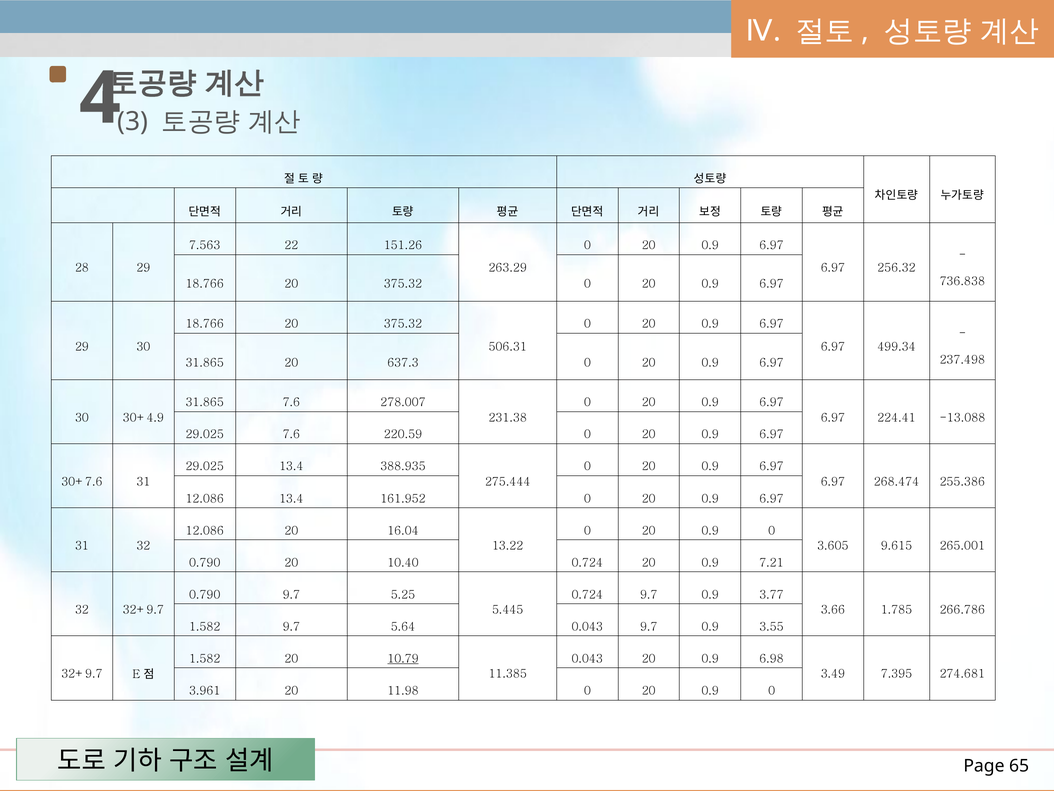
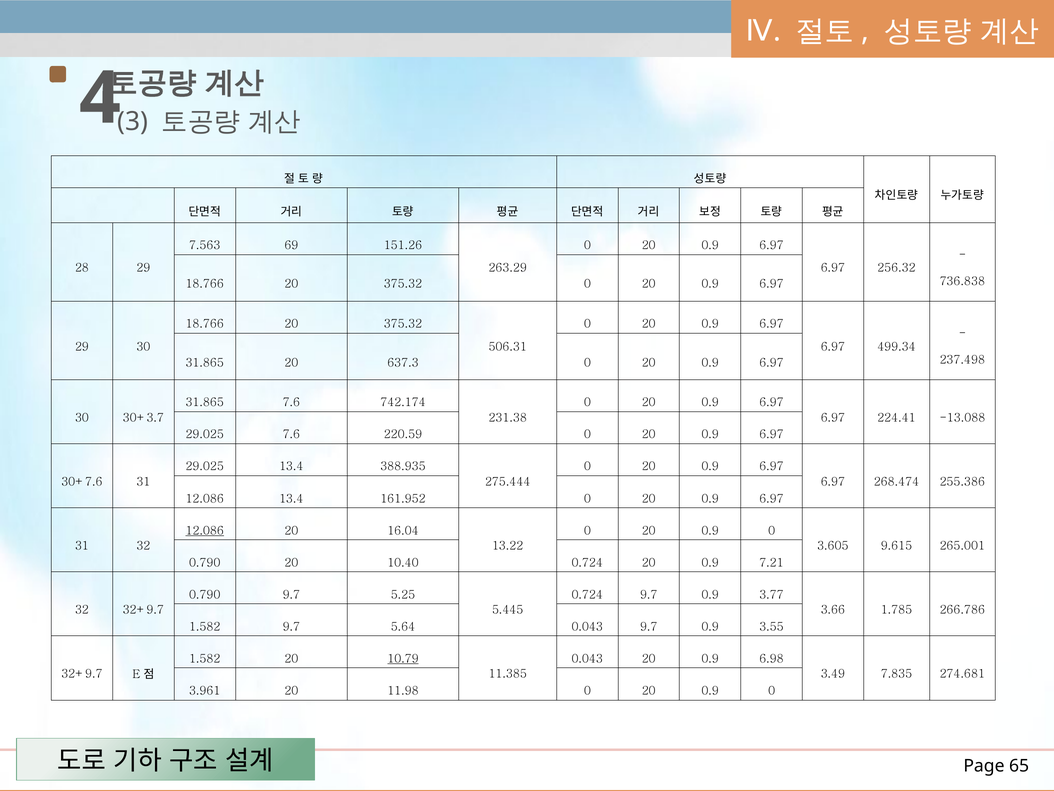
22: 22 -> 69
278.007: 278.007 -> 742.174
30+4.9: 30+4.9 -> 30+3.7
12.086 at (205, 530) underline: none -> present
7.395: 7.395 -> 7.835
